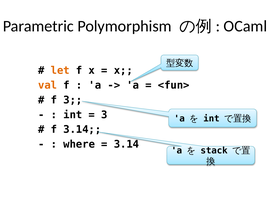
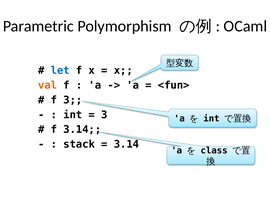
let colour: orange -> blue
where: where -> stack
stack: stack -> class
